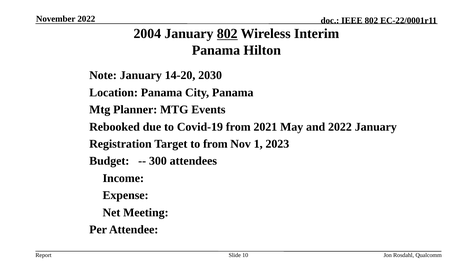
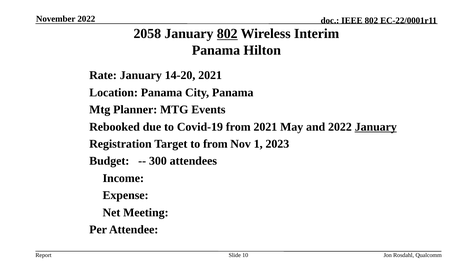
2004: 2004 -> 2058
Note: Note -> Rate
14-20 2030: 2030 -> 2021
January at (376, 127) underline: none -> present
